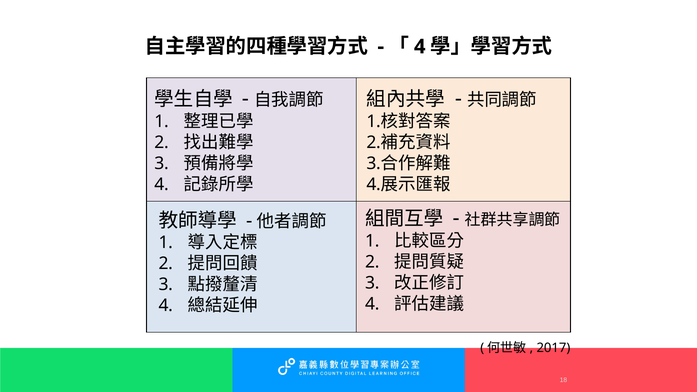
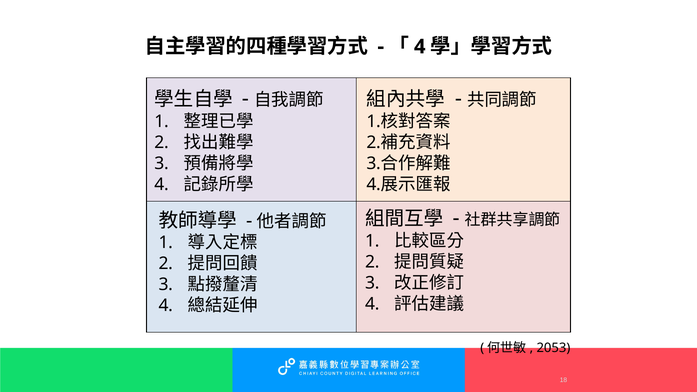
2017: 2017 -> 2053
